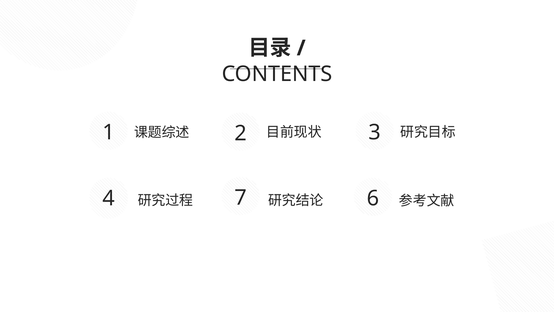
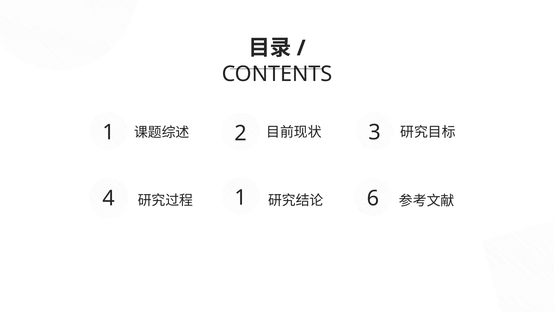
4 7: 7 -> 1
